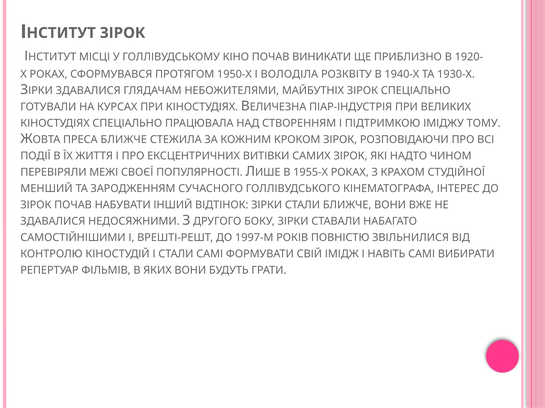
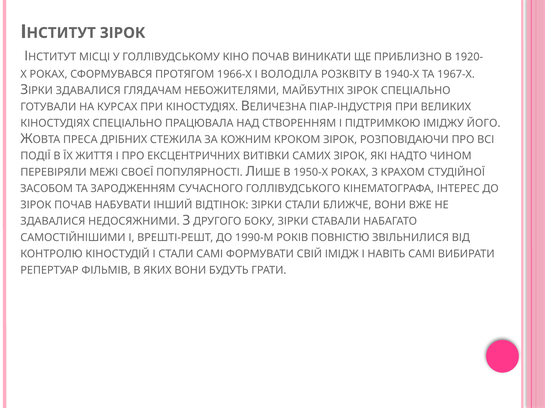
1950-Х: 1950-Х -> 1966-Х
1930-Х: 1930-Х -> 1967-Х
ТОМУ: ТОМУ -> ЙОГО
ПРЕСА БЛИЖЧЕ: БЛИЖЧЕ -> ДРІБНИХ
1955-Х: 1955-Х -> 1950-Х
МЕНШИЙ: МЕНШИЙ -> ЗАСОБОМ
1997-М: 1997-М -> 1990-М
